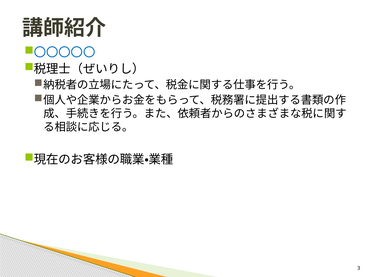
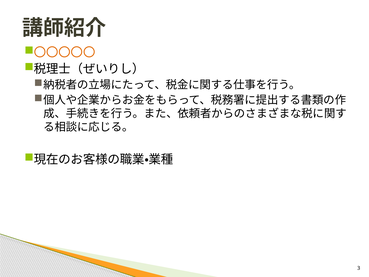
〇〇〇〇〇 colour: blue -> orange
